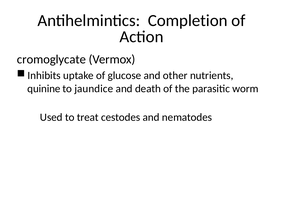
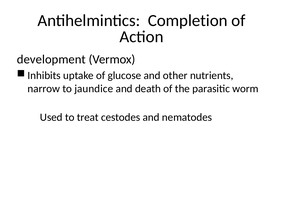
cromoglycate: cromoglycate -> development
quinine: quinine -> narrow
